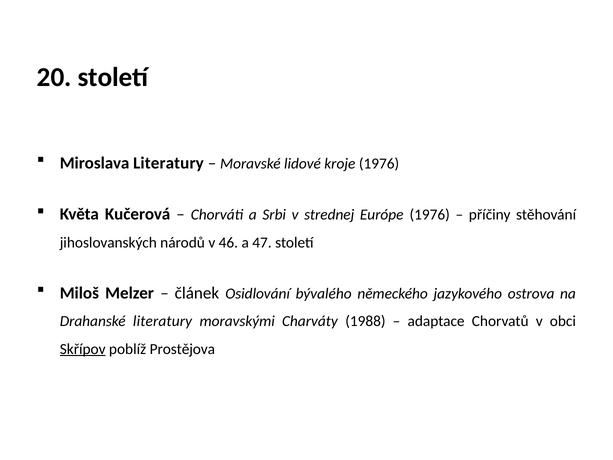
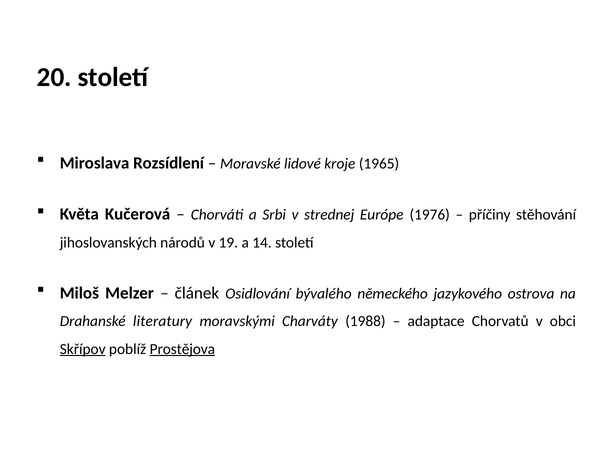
Miroslava Literatury: Literatury -> Rozsídlení
kroje 1976: 1976 -> 1965
46: 46 -> 19
47: 47 -> 14
Prostějova underline: none -> present
